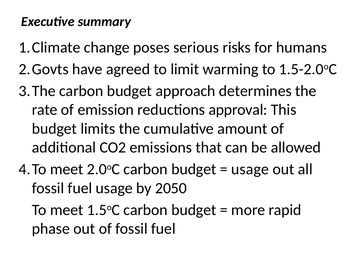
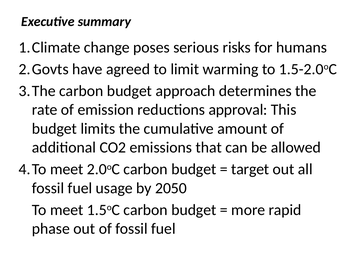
usage at (250, 169): usage -> target
